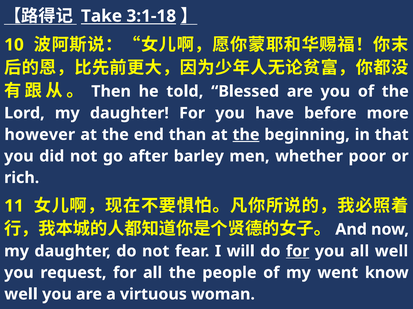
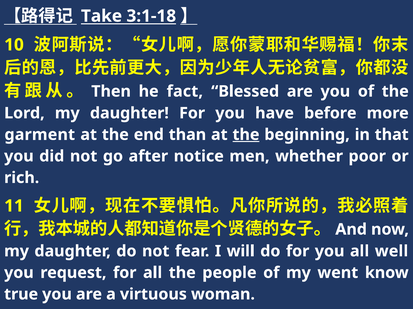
told: told -> fact
however: however -> garment
barley: barley -> notice
for at (298, 252) underline: present -> none
well at (21, 295): well -> true
